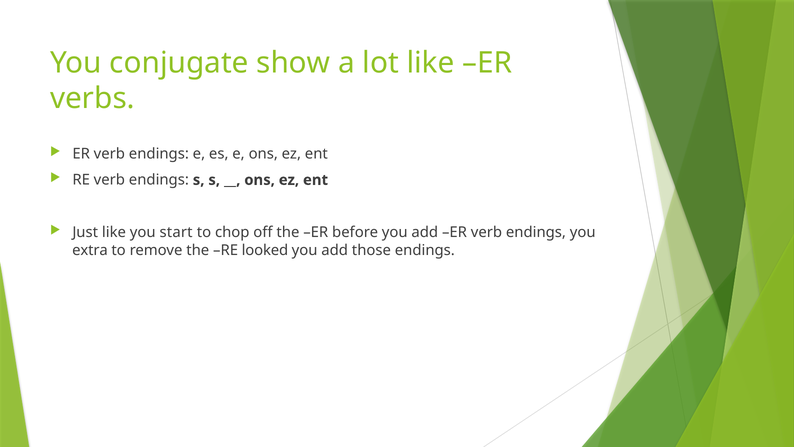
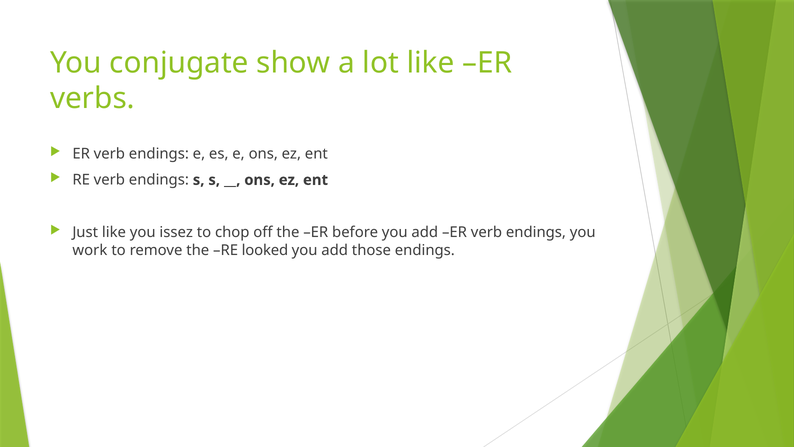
start: start -> issez
extra: extra -> work
